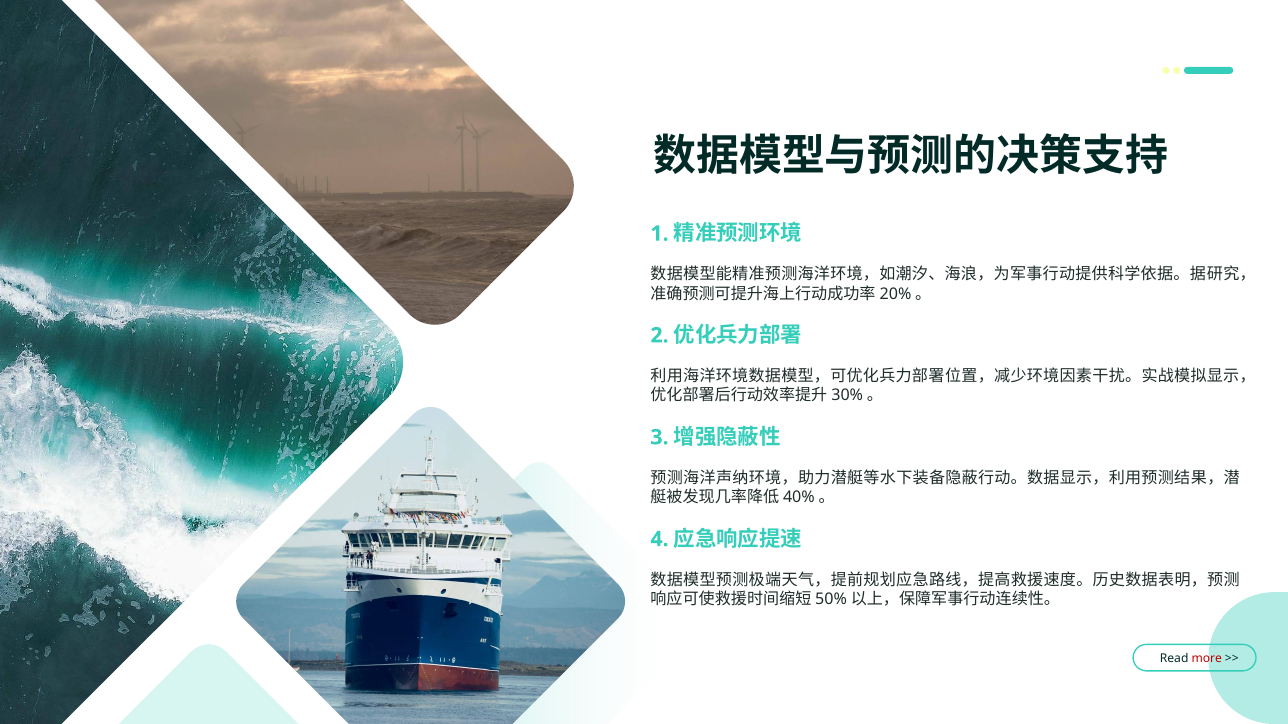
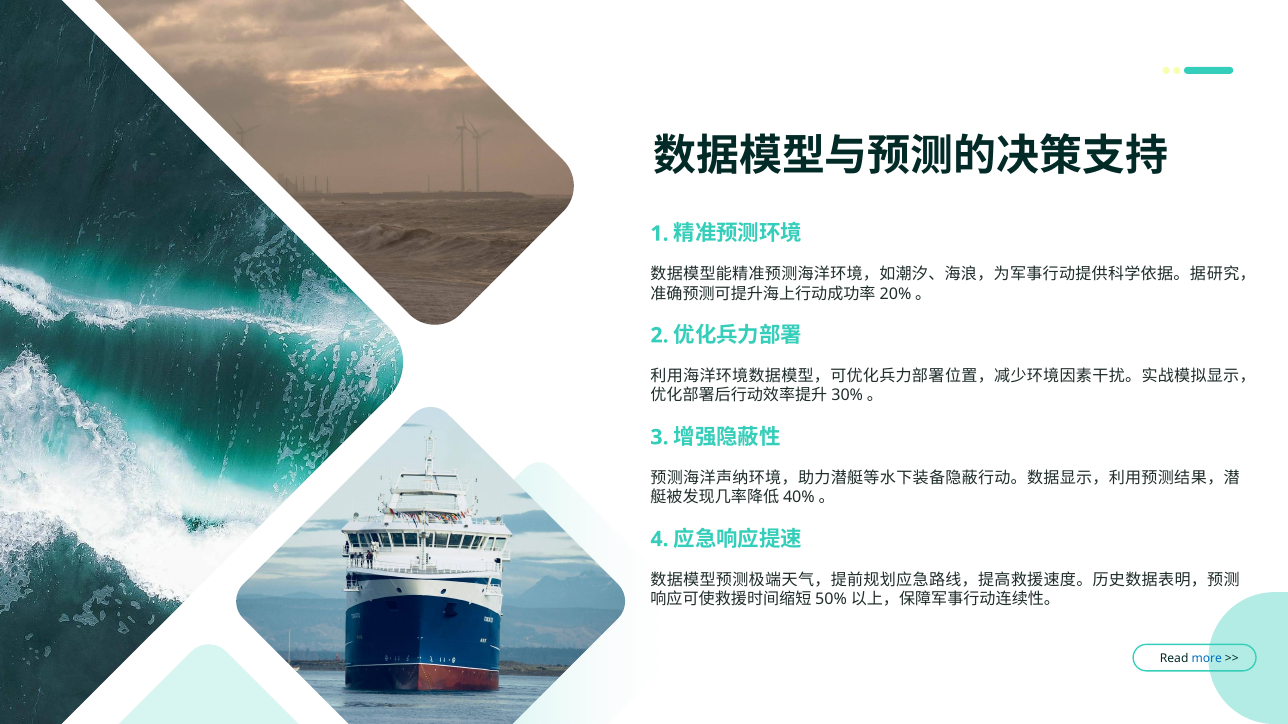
more colour: red -> blue
